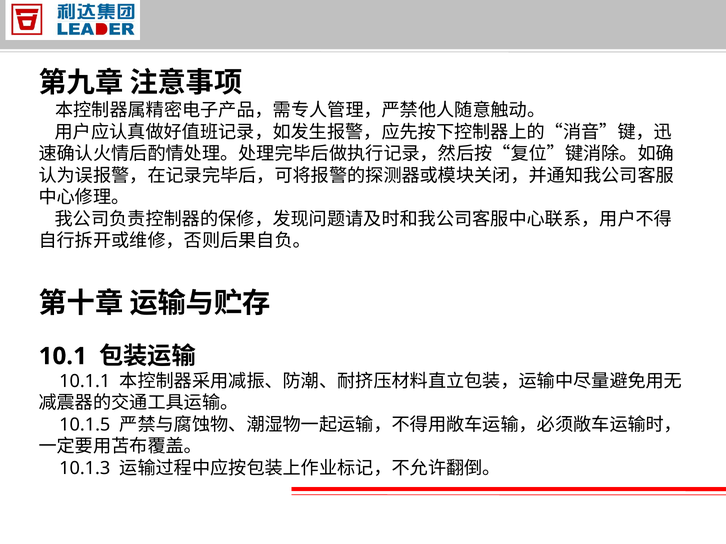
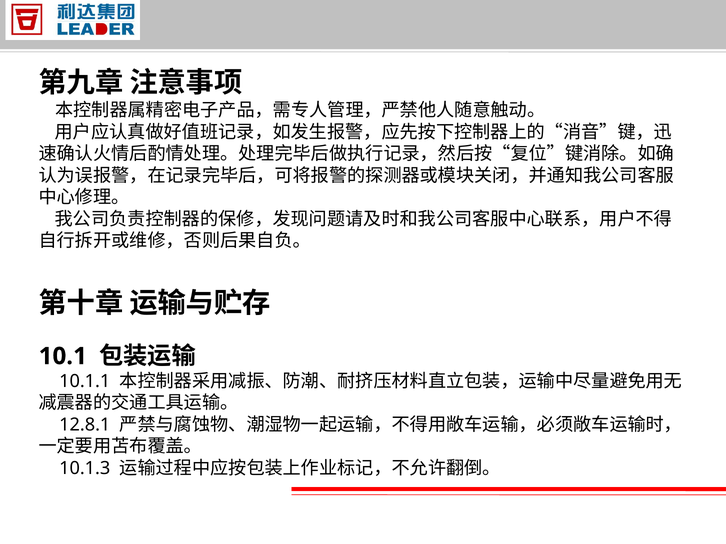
10.1.5: 10.1.5 -> 12.8.1
